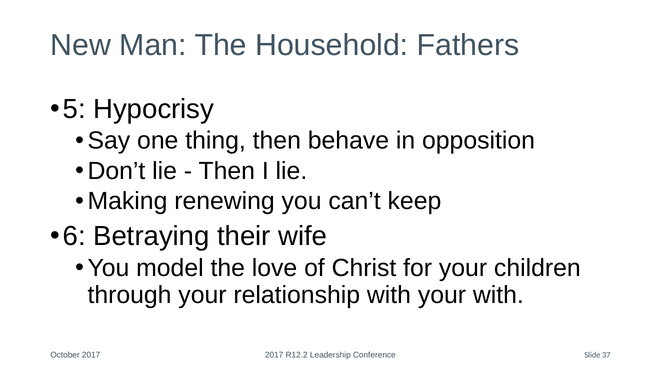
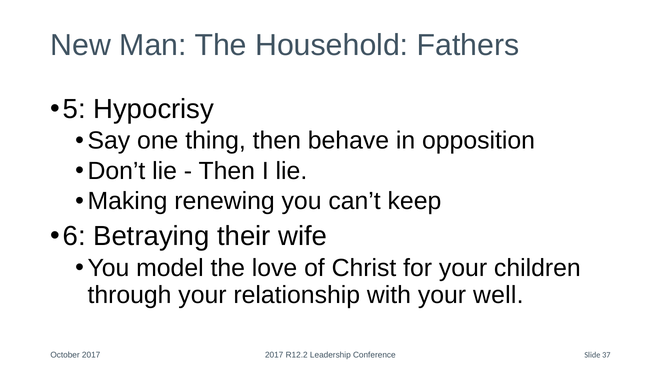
your with: with -> well
